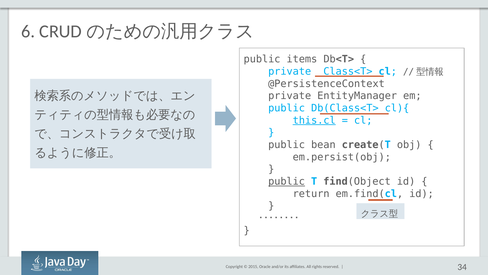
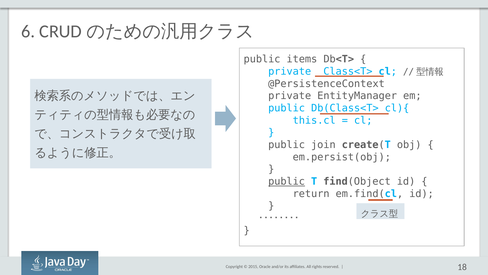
this.cl underline: present -> none
bean: bean -> join
34: 34 -> 18
